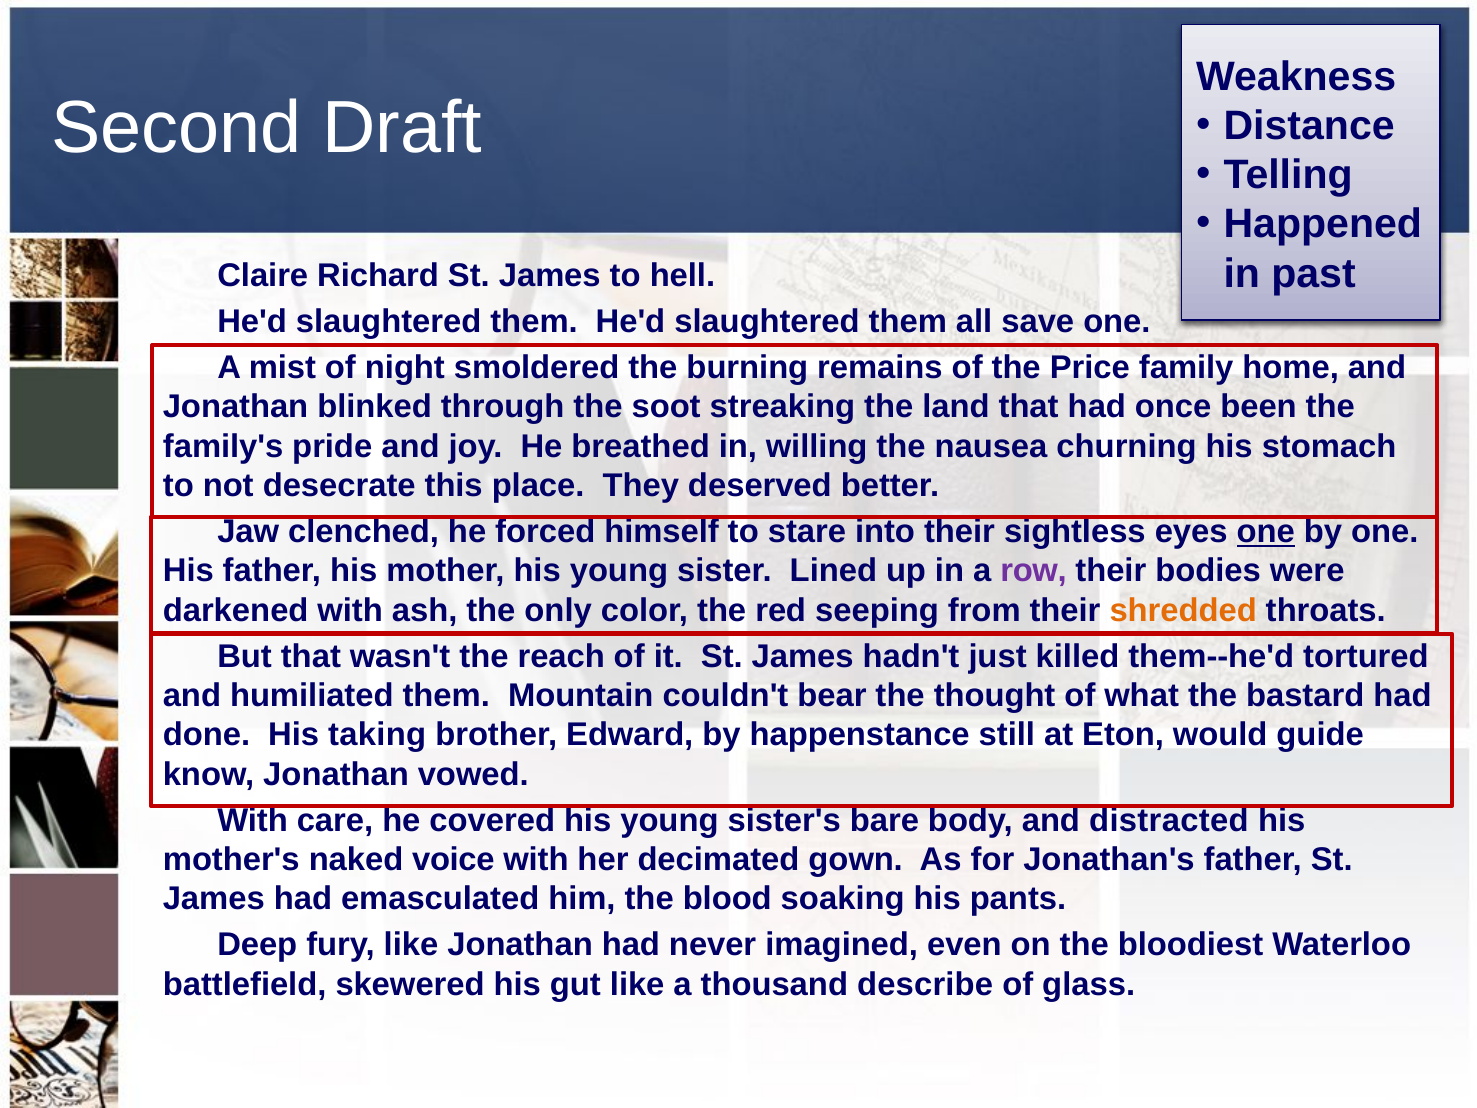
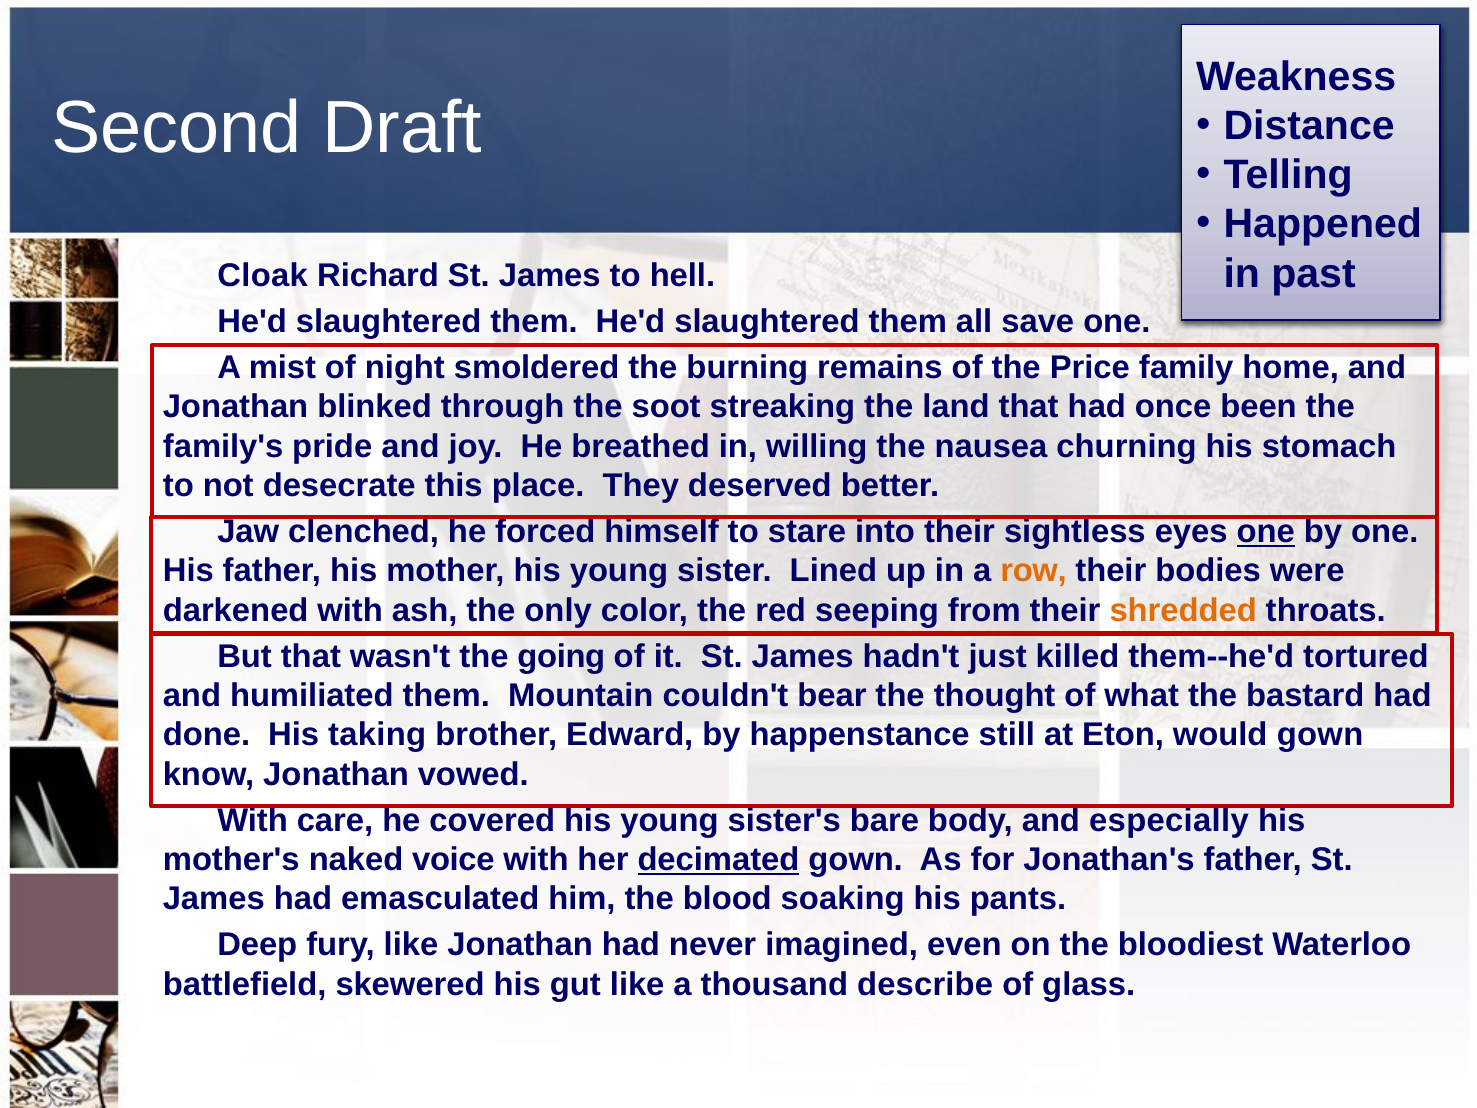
Claire: Claire -> Cloak
row colour: purple -> orange
reach: reach -> going
would guide: guide -> gown
distracted: distracted -> especially
decimated underline: none -> present
